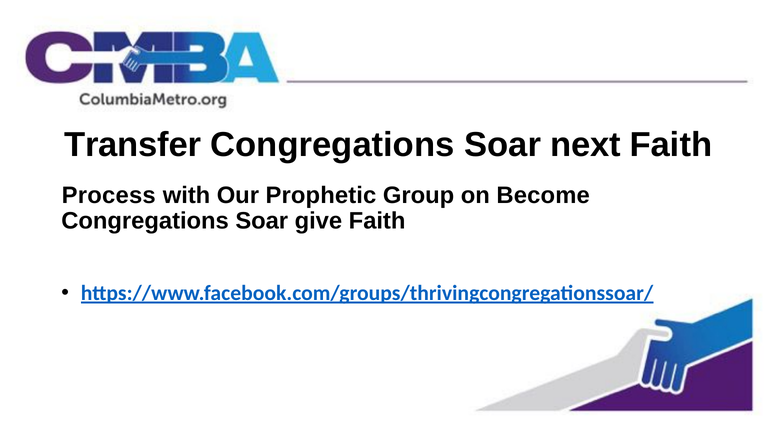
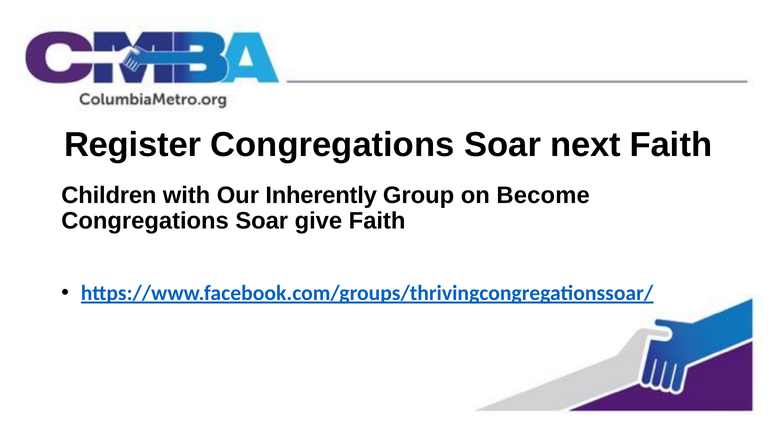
Transfer: Transfer -> Register
Process: Process -> Children
Prophetic: Prophetic -> Inherently
